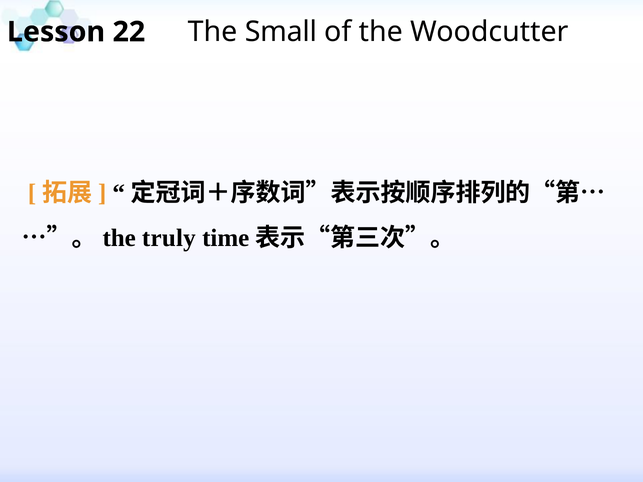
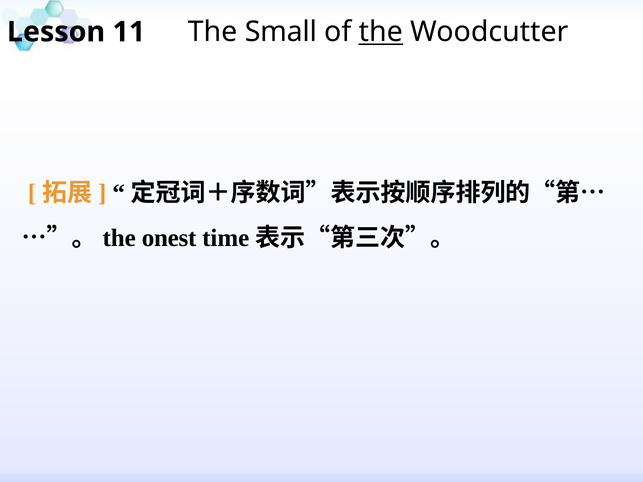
22: 22 -> 11
the at (381, 32) underline: none -> present
truly: truly -> onest
